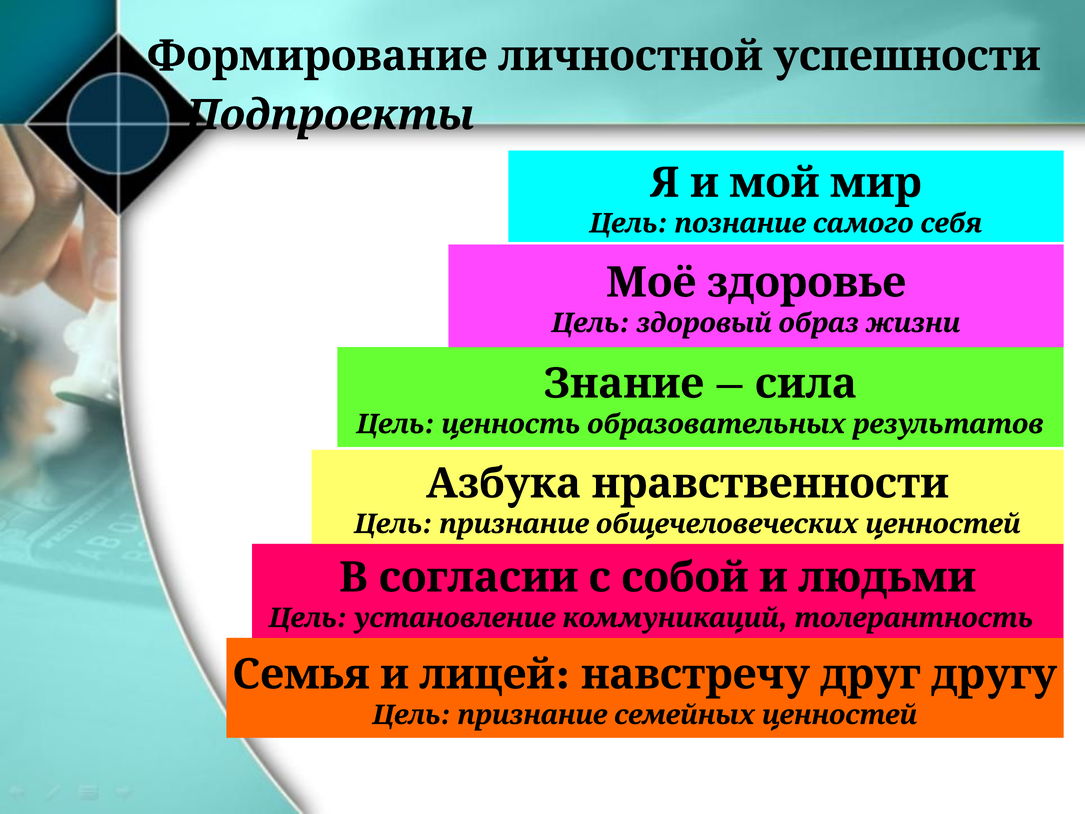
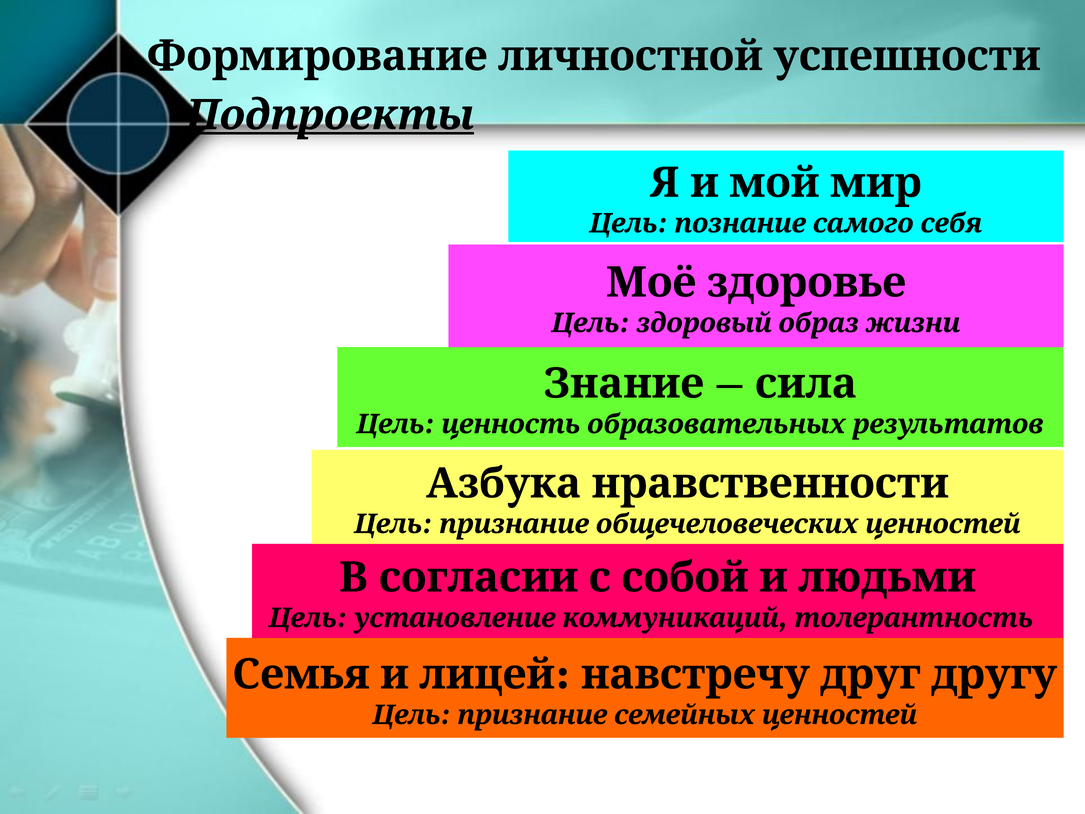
Подпроекты underline: none -> present
